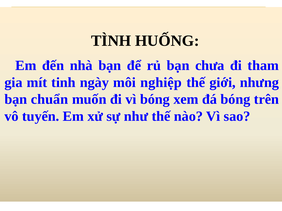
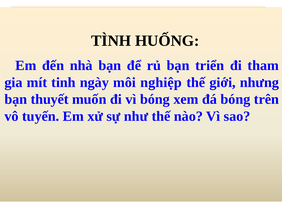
chưa: chưa -> triển
chuẩn: chuẩn -> thuyết
